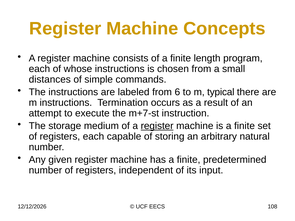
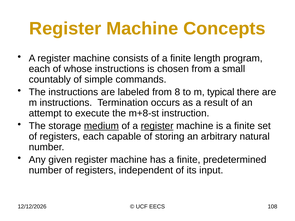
distances: distances -> countably
6: 6 -> 8
m+7-st: m+7-st -> m+8-st
medium underline: none -> present
